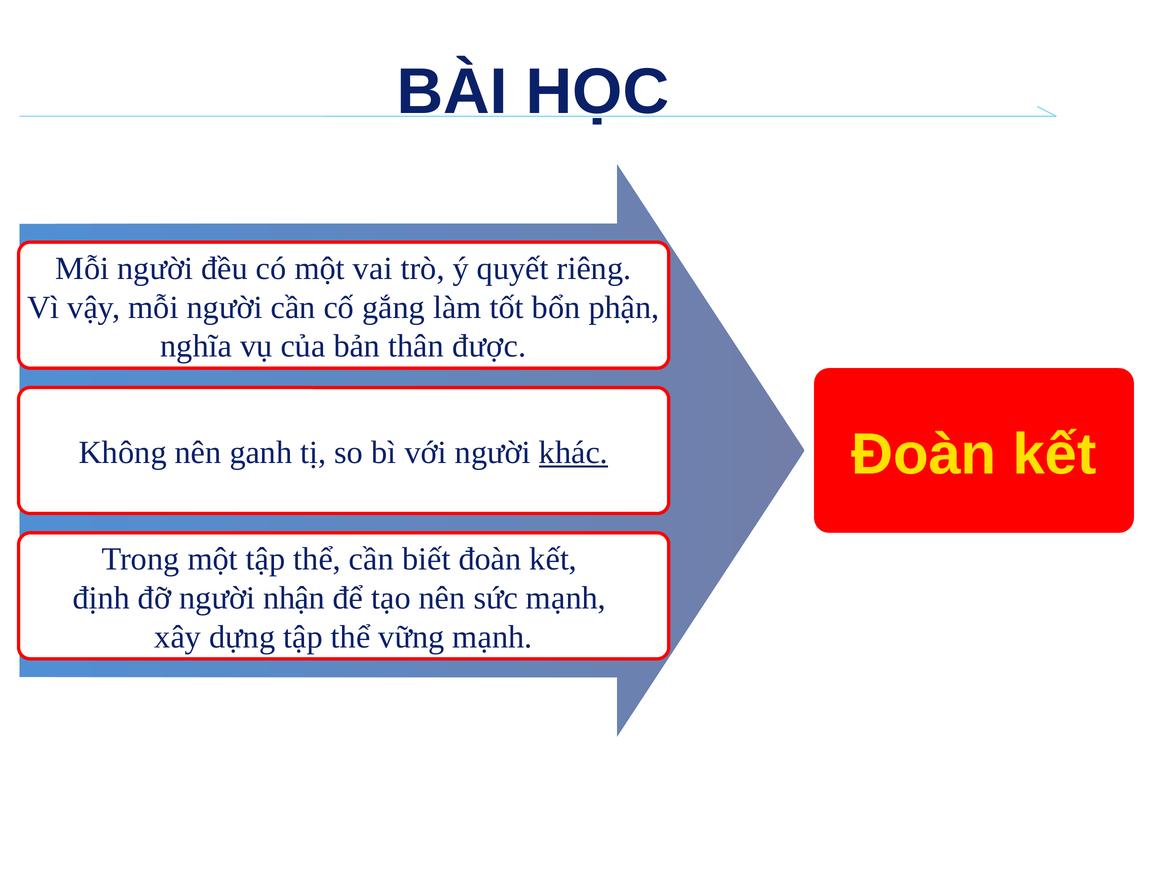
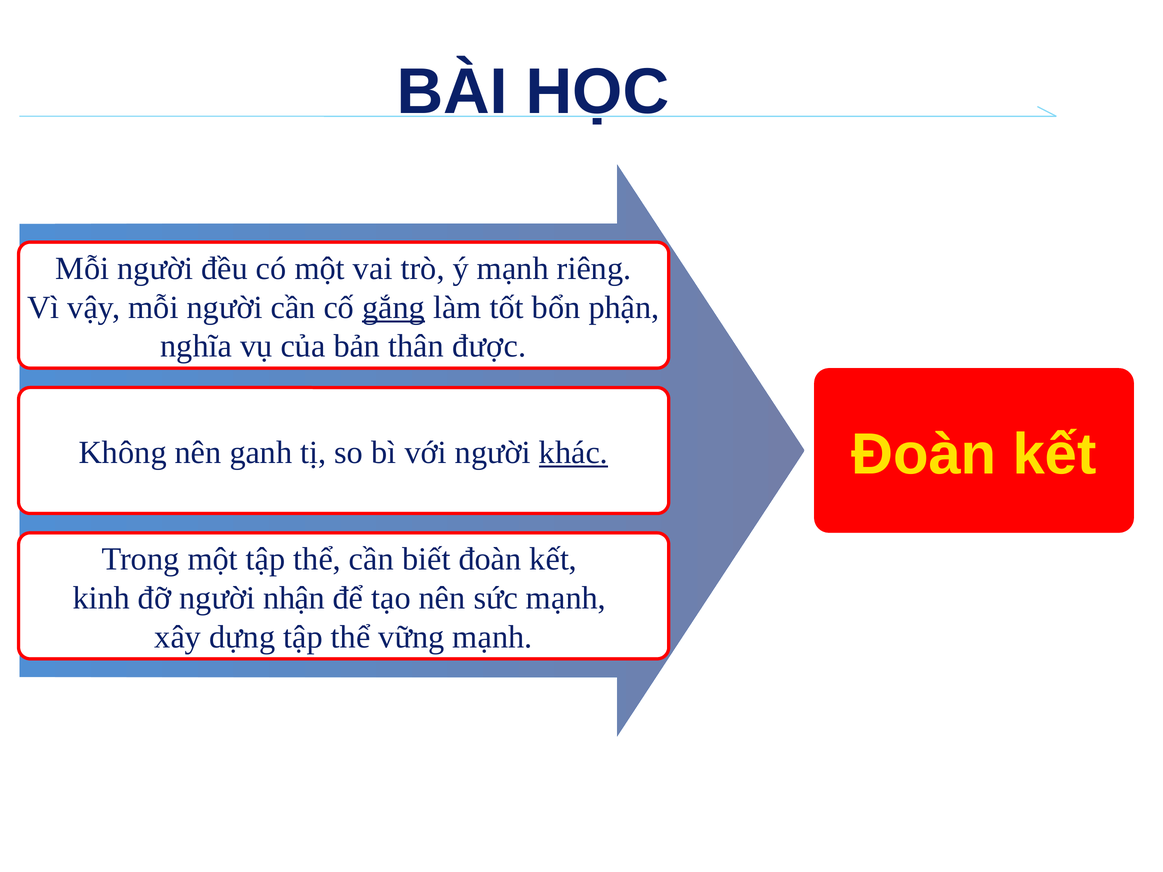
ý quyết: quyết -> mạnh
gắng underline: none -> present
định: định -> kinh
